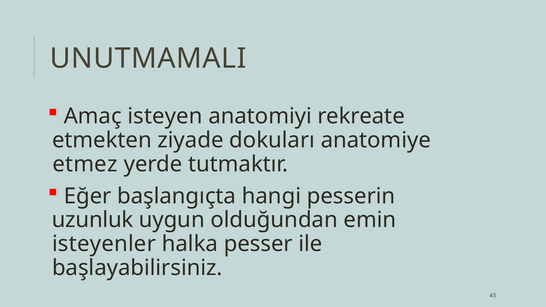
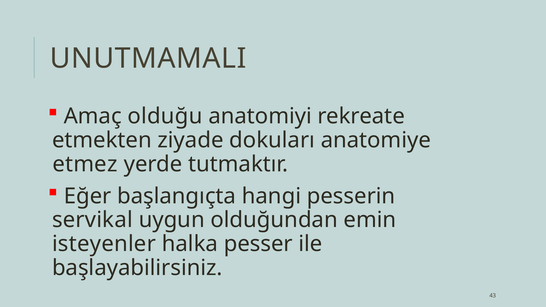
isteyen: isteyen -> olduğu
uzunluk: uzunluk -> servikal
